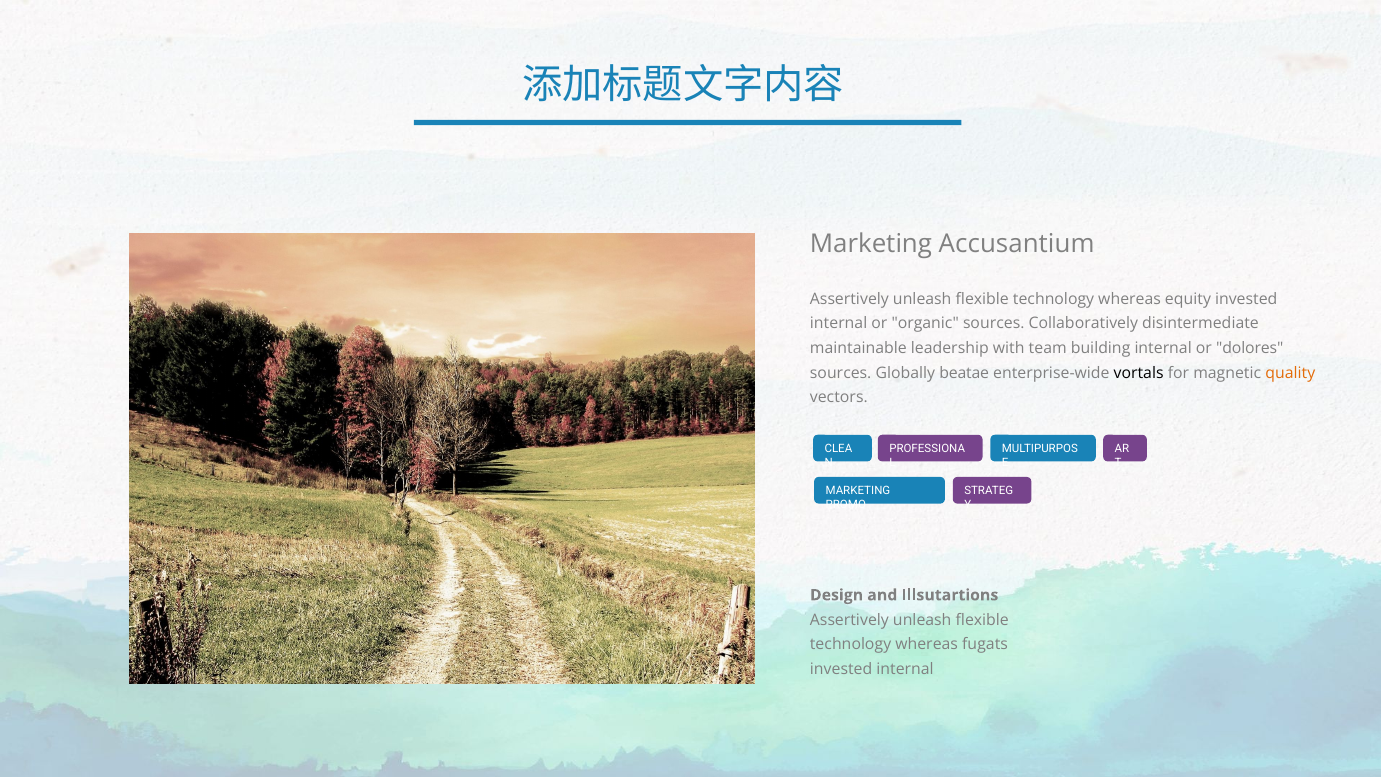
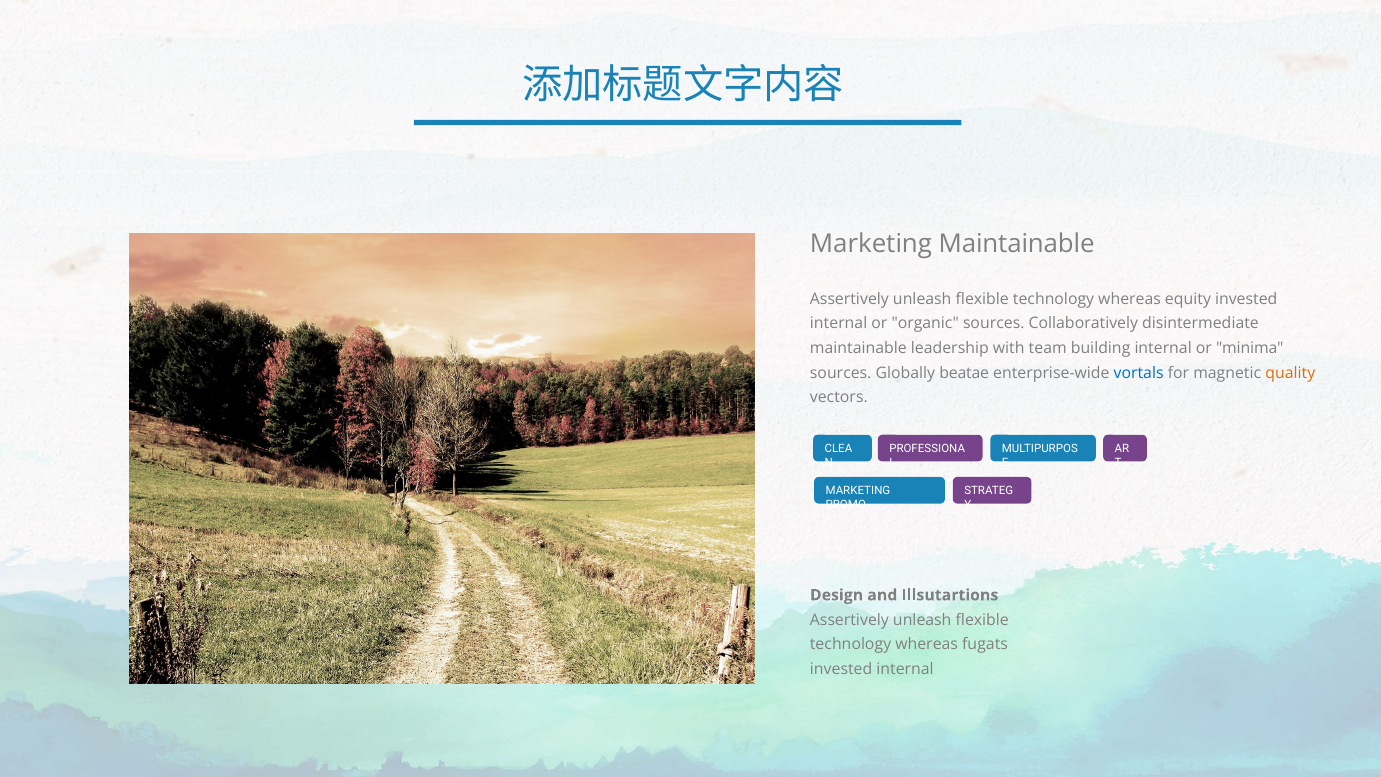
Marketing Accusantium: Accusantium -> Maintainable
dolores: dolores -> minima
vortals colour: black -> blue
